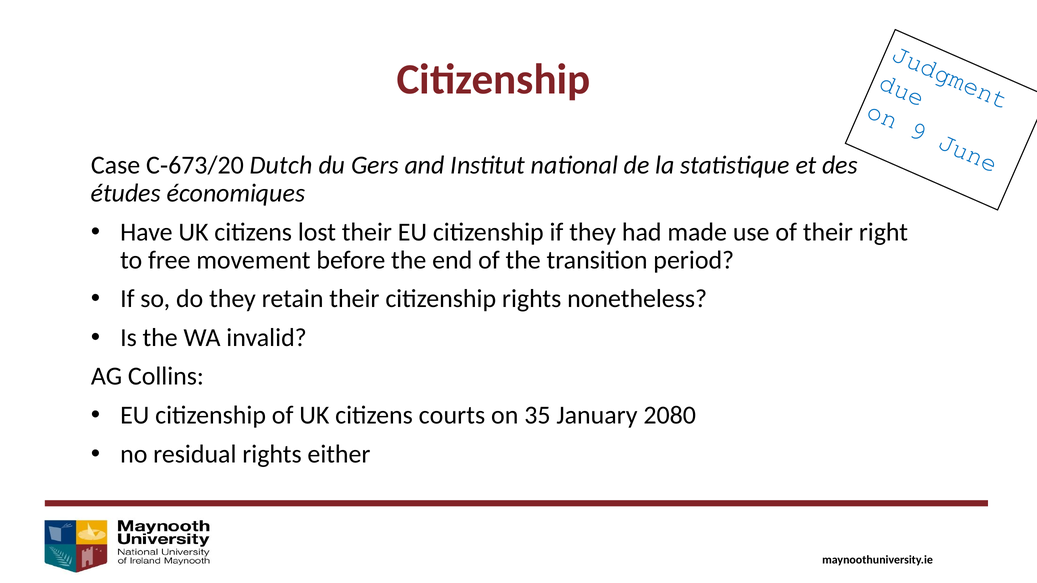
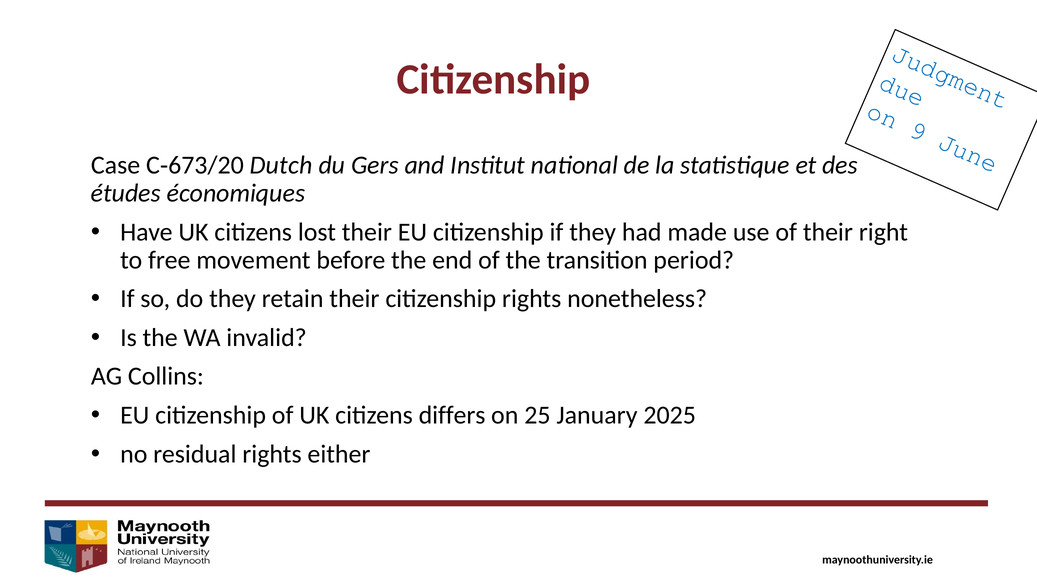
courts: courts -> differs
35: 35 -> 25
2080: 2080 -> 2025
